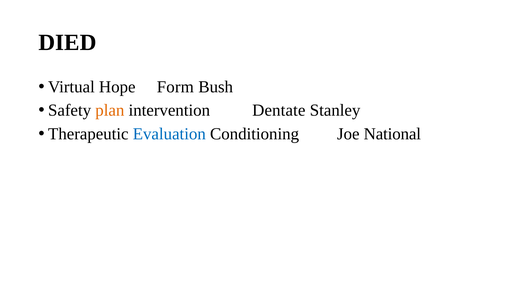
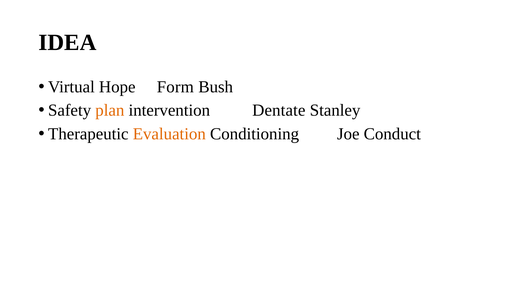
DIED: DIED -> IDEA
Evaluation colour: blue -> orange
National: National -> Conduct
